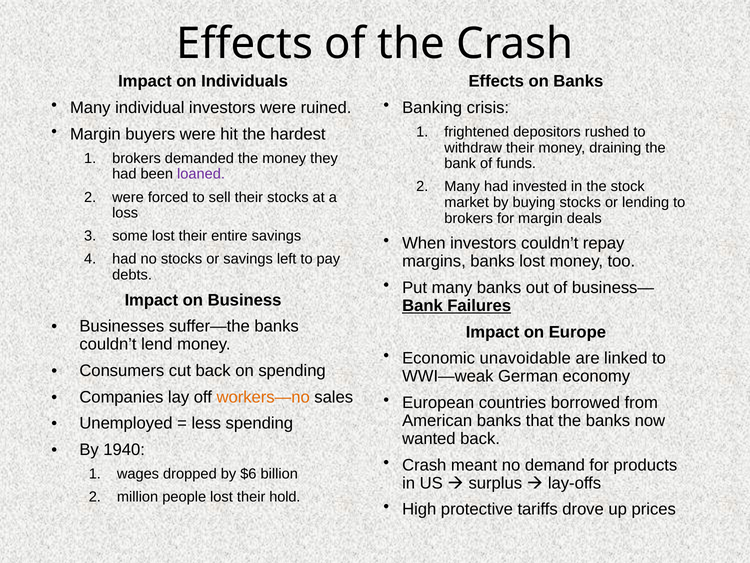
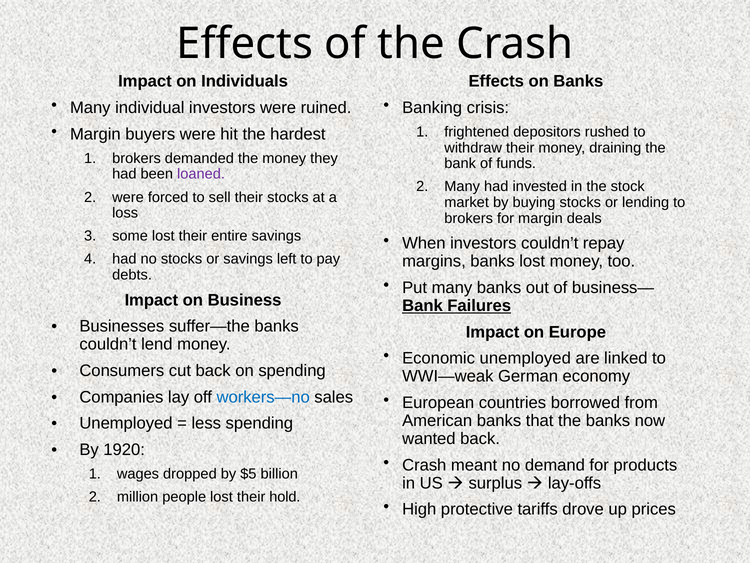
Economic unavoidable: unavoidable -> unemployed
workers—no colour: orange -> blue
1940: 1940 -> 1920
$6: $6 -> $5
